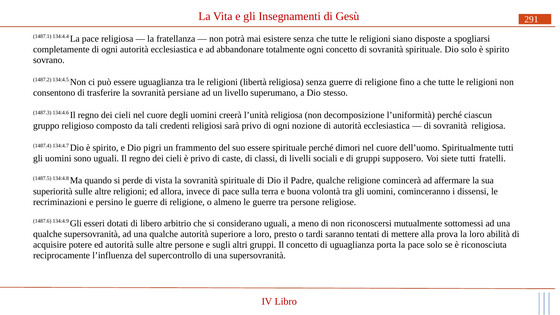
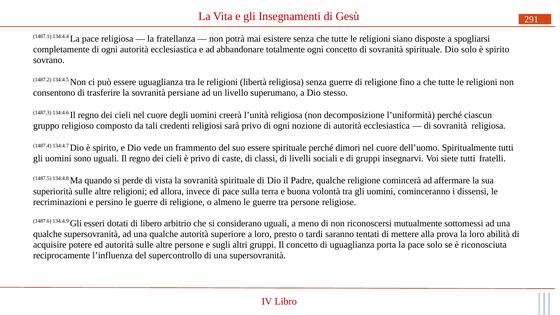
pigri: pigri -> vede
supposero: supposero -> insegnarvi
